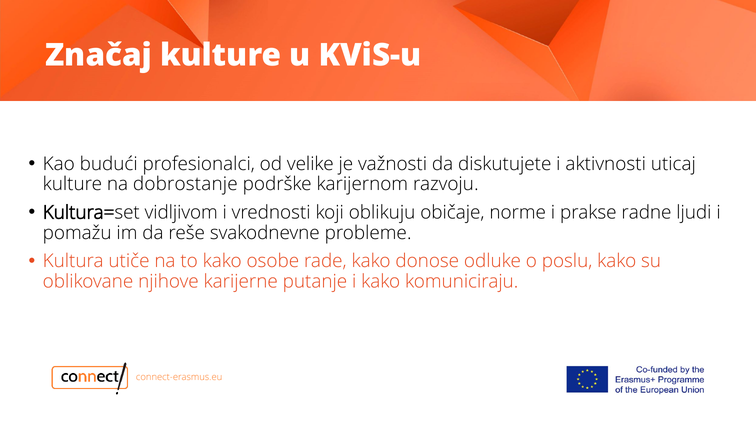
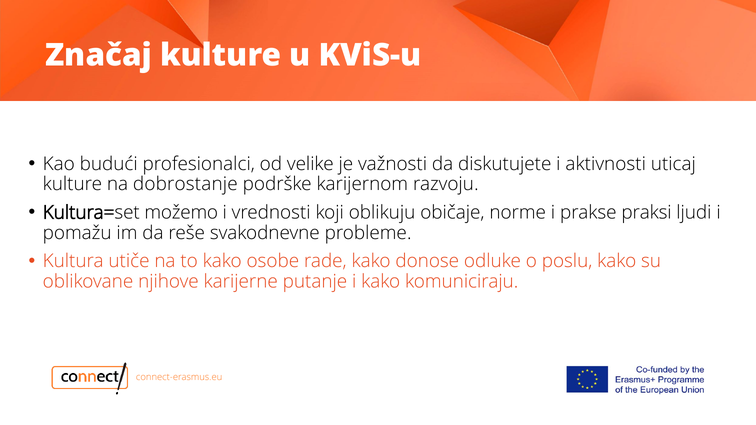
vidljivom: vidljivom -> možemo
radne: radne -> praksi
